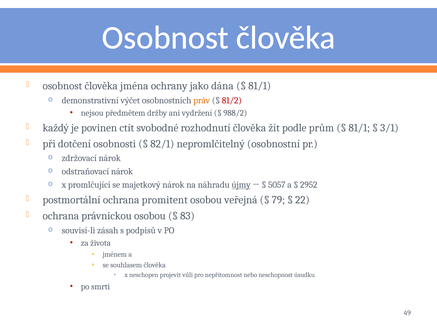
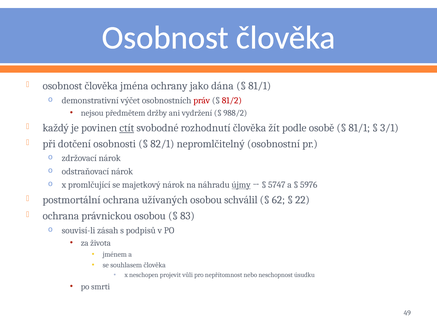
práv colour: orange -> red
ctít underline: none -> present
prům: prům -> osobě
5057: 5057 -> 5747
2952: 2952 -> 5976
promitent: promitent -> užívaných
veřejná: veřejná -> schválil
79: 79 -> 62
